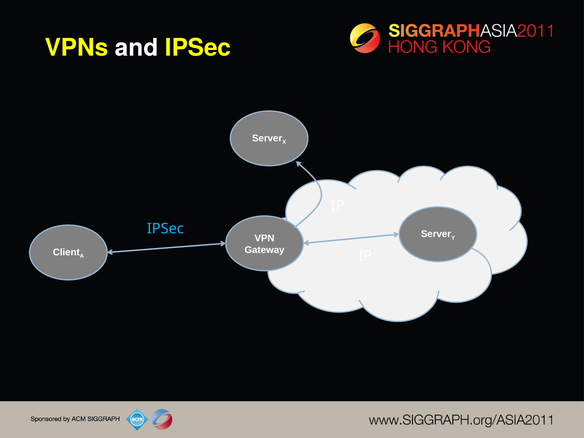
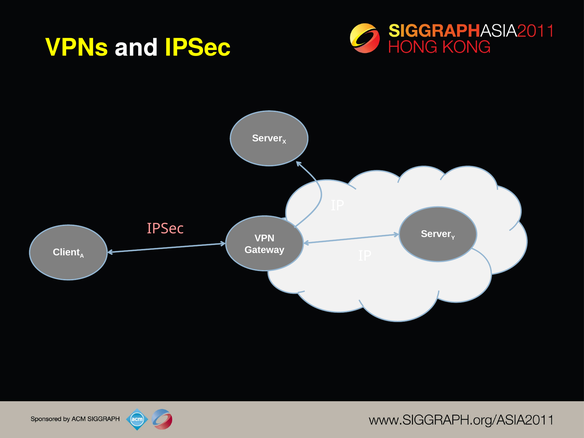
IPSec at (165, 229) colour: light blue -> pink
